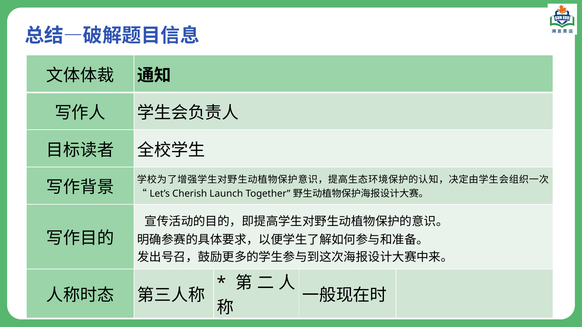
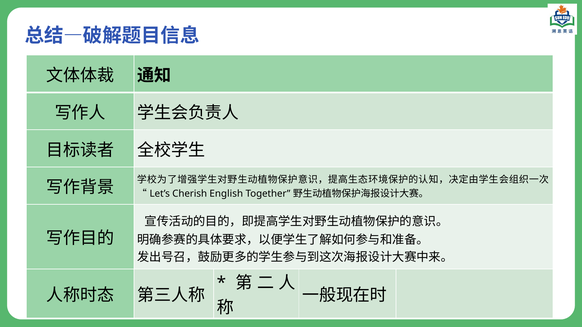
Launch: Launch -> English
